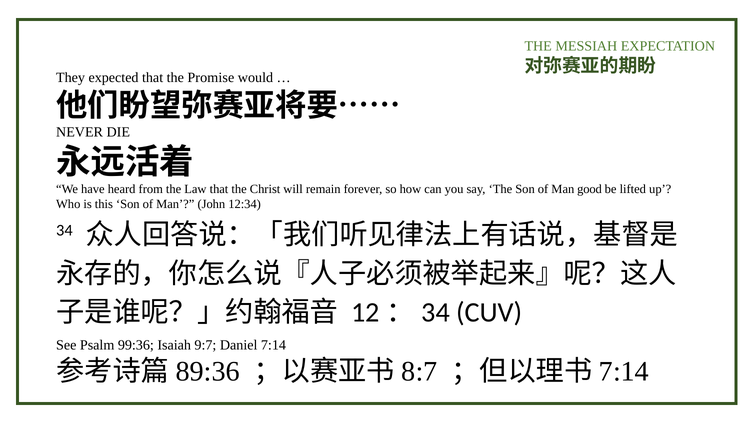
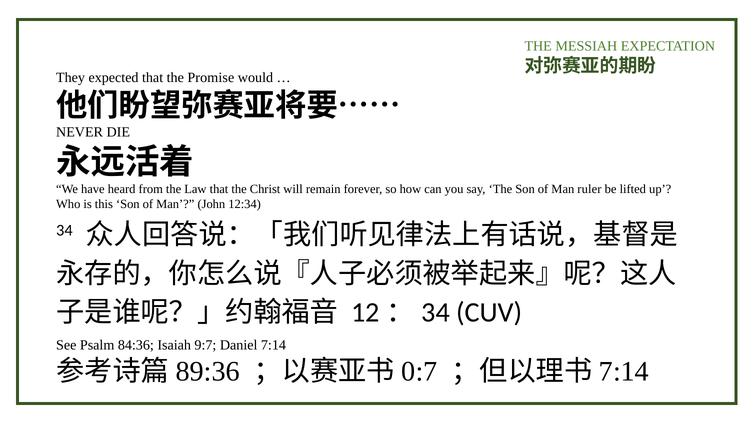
good: good -> ruler
99:36: 99:36 -> 84:36
8:7: 8:7 -> 0:7
